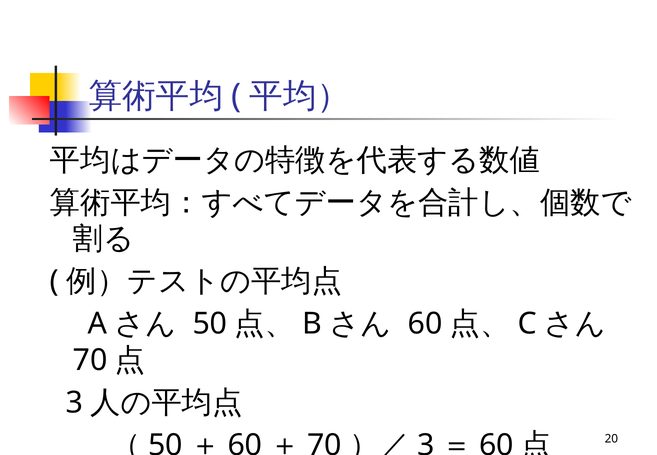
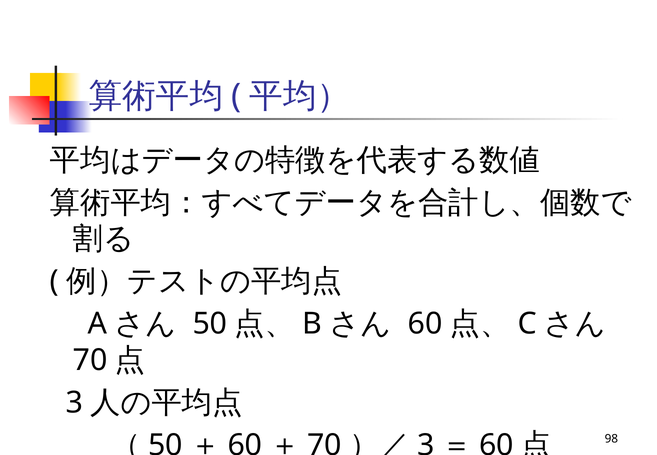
20: 20 -> 98
